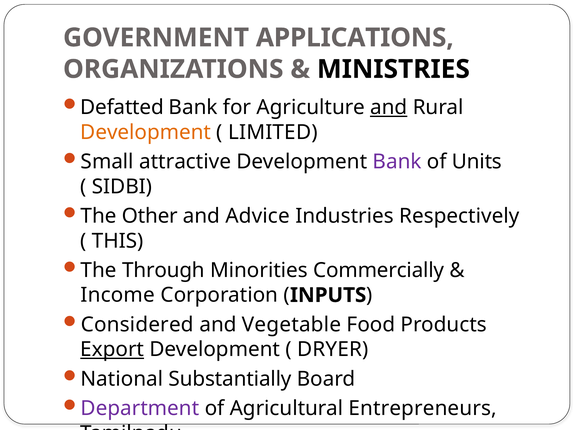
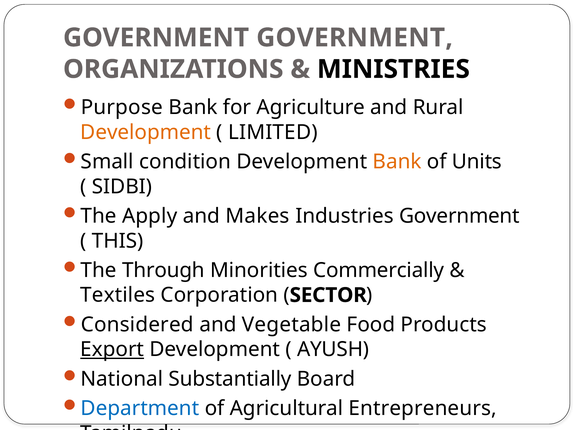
GOVERNMENT APPLICATIONS: APPLICATIONS -> GOVERNMENT
Defatted: Defatted -> Purpose
and at (389, 108) underline: present -> none
attractive: attractive -> condition
Bank at (397, 162) colour: purple -> orange
Other: Other -> Apply
Advice: Advice -> Makes
Industries Respectively: Respectively -> Government
Income: Income -> Textiles
INPUTS: INPUTS -> SECTOR
DRYER: DRYER -> AYUSH
Department colour: purple -> blue
